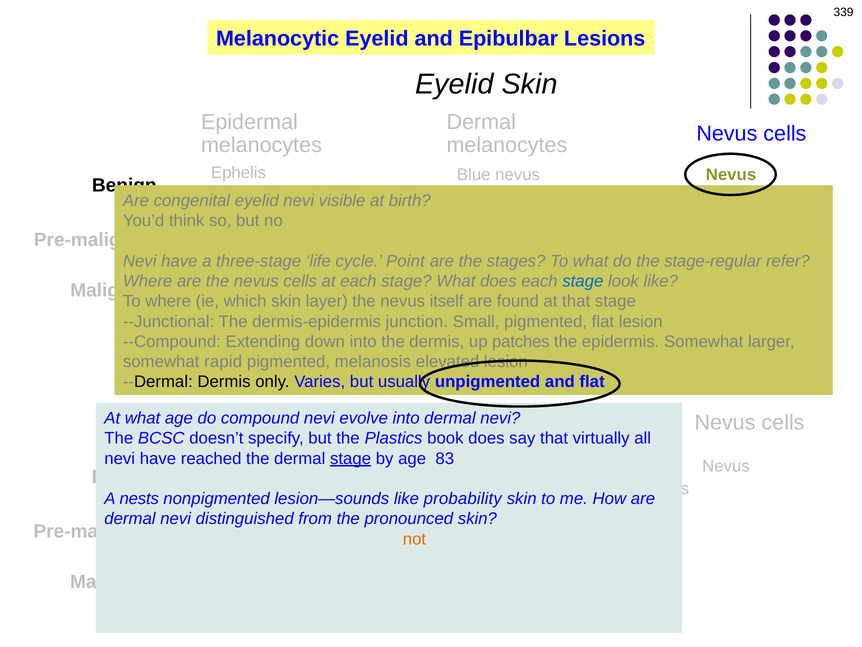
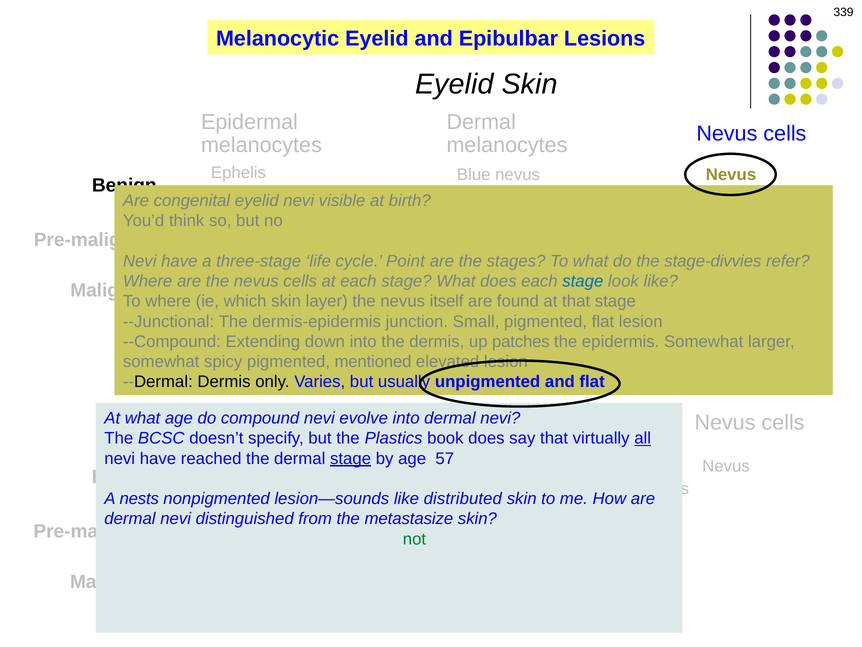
stage-regular: stage-regular -> stage-divvies
rapid: rapid -> spicy
melanosis: melanosis -> mentioned
all underline: none -> present
83: 83 -> 57
probability: probability -> distributed
pronounced: pronounced -> metastasize
not colour: orange -> green
